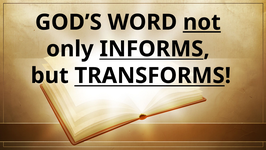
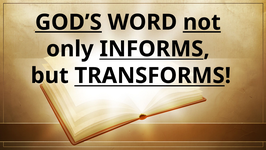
GOD’S underline: none -> present
